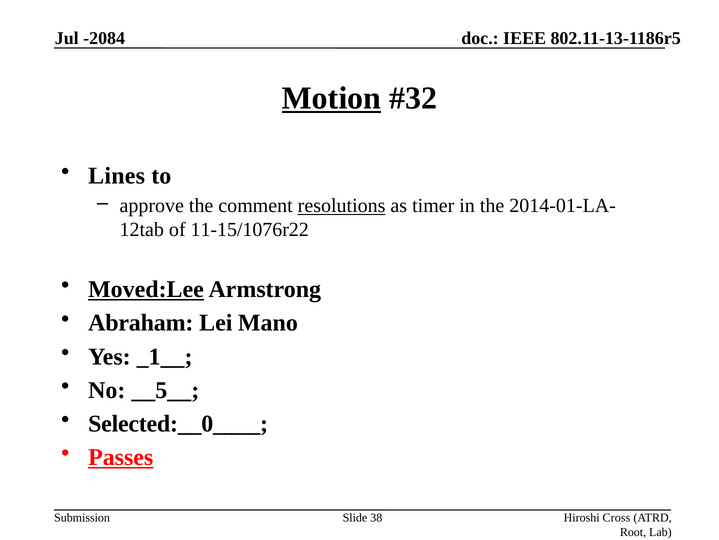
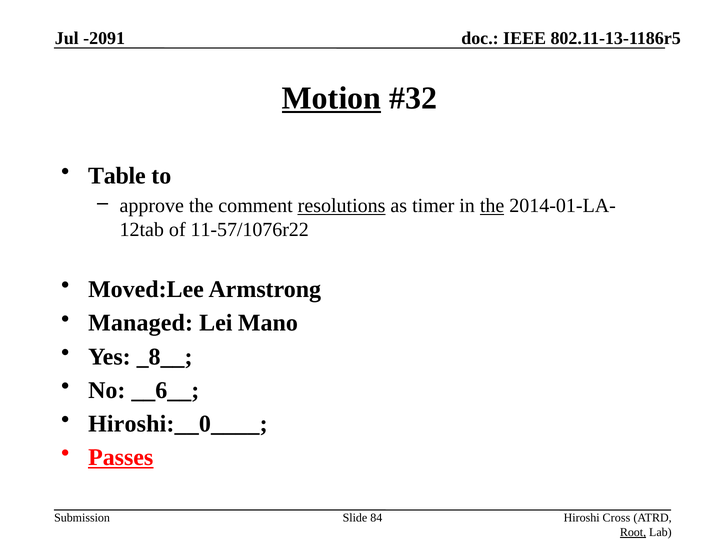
-2084: -2084 -> -2091
Lines: Lines -> Table
the at (492, 206) underline: none -> present
11-15/1076r22: 11-15/1076r22 -> 11-57/1076r22
Moved:Lee underline: present -> none
Abraham: Abraham -> Managed
_1__: _1__ -> _8__
__5__: __5__ -> __6__
Selected:__0____: Selected:__0____ -> Hiroshi:__0____
38: 38 -> 84
Root underline: none -> present
